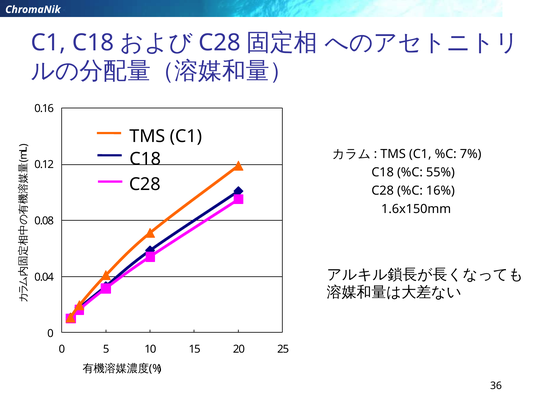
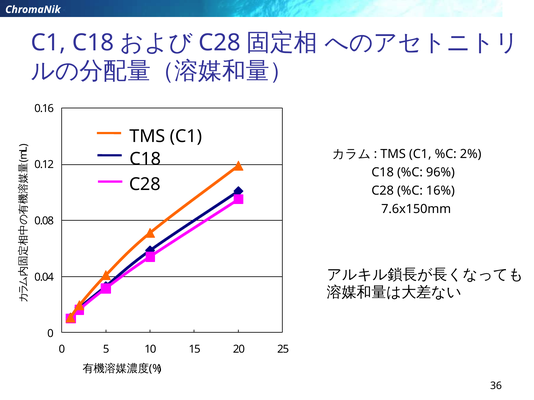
7%: 7% -> 2%
55%: 55% -> 96%
1.6x150mm: 1.6x150mm -> 7.6x150mm
